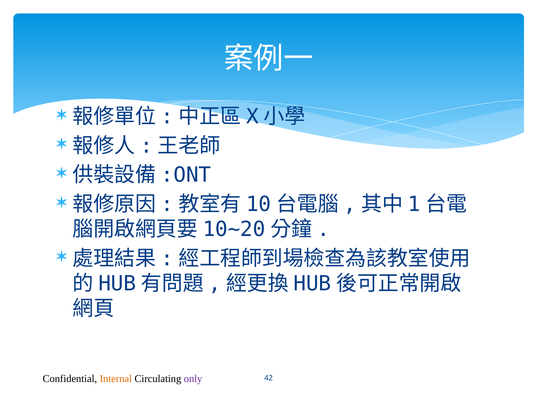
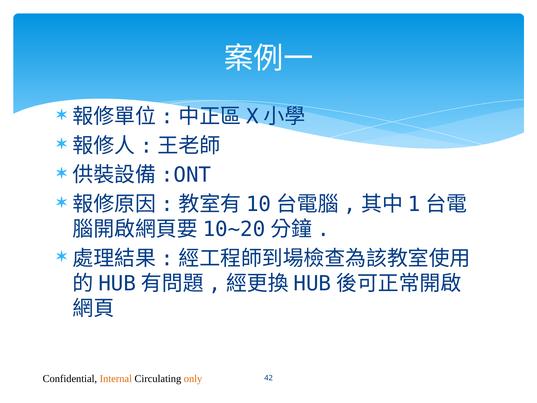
only colour: purple -> orange
